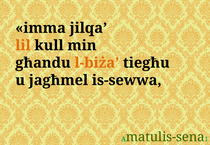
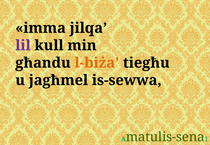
lil colour: orange -> purple
